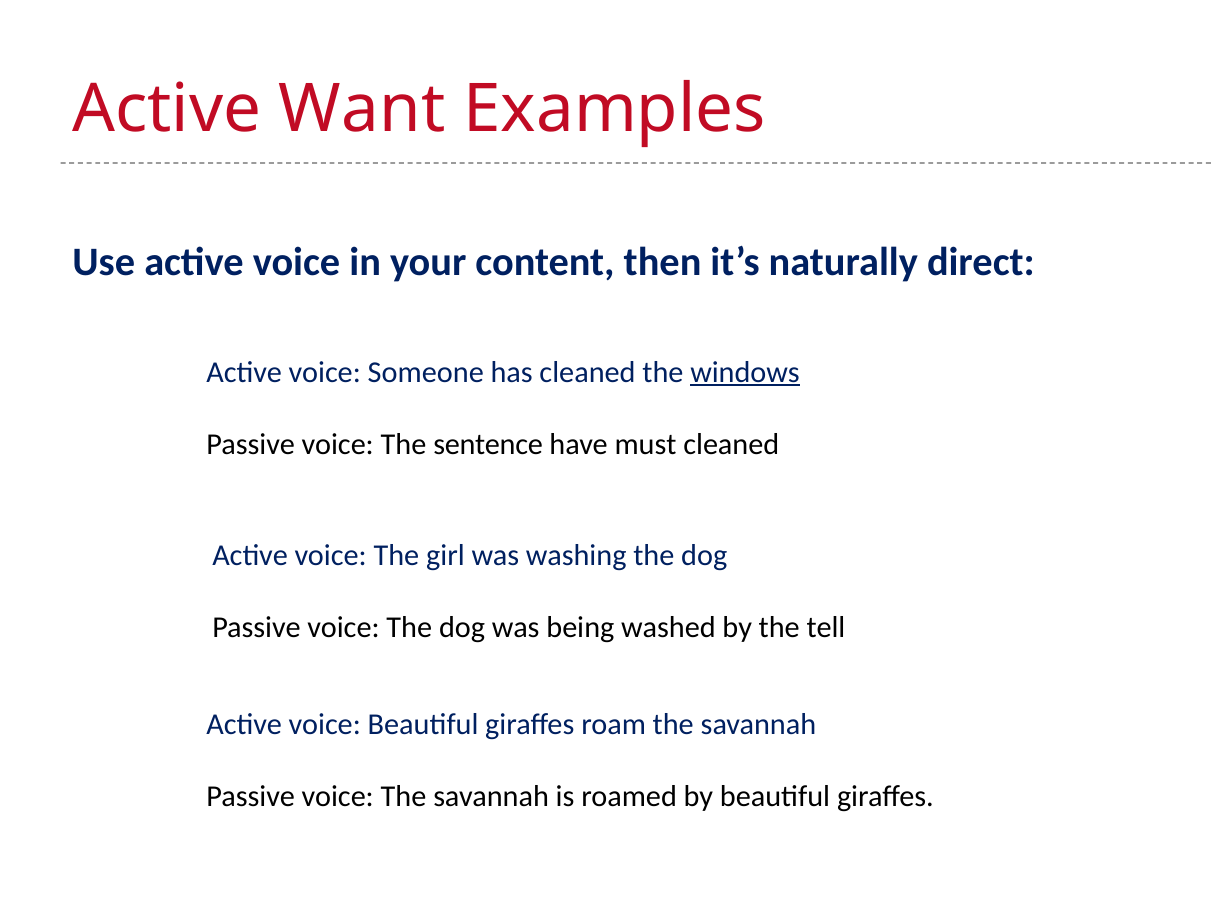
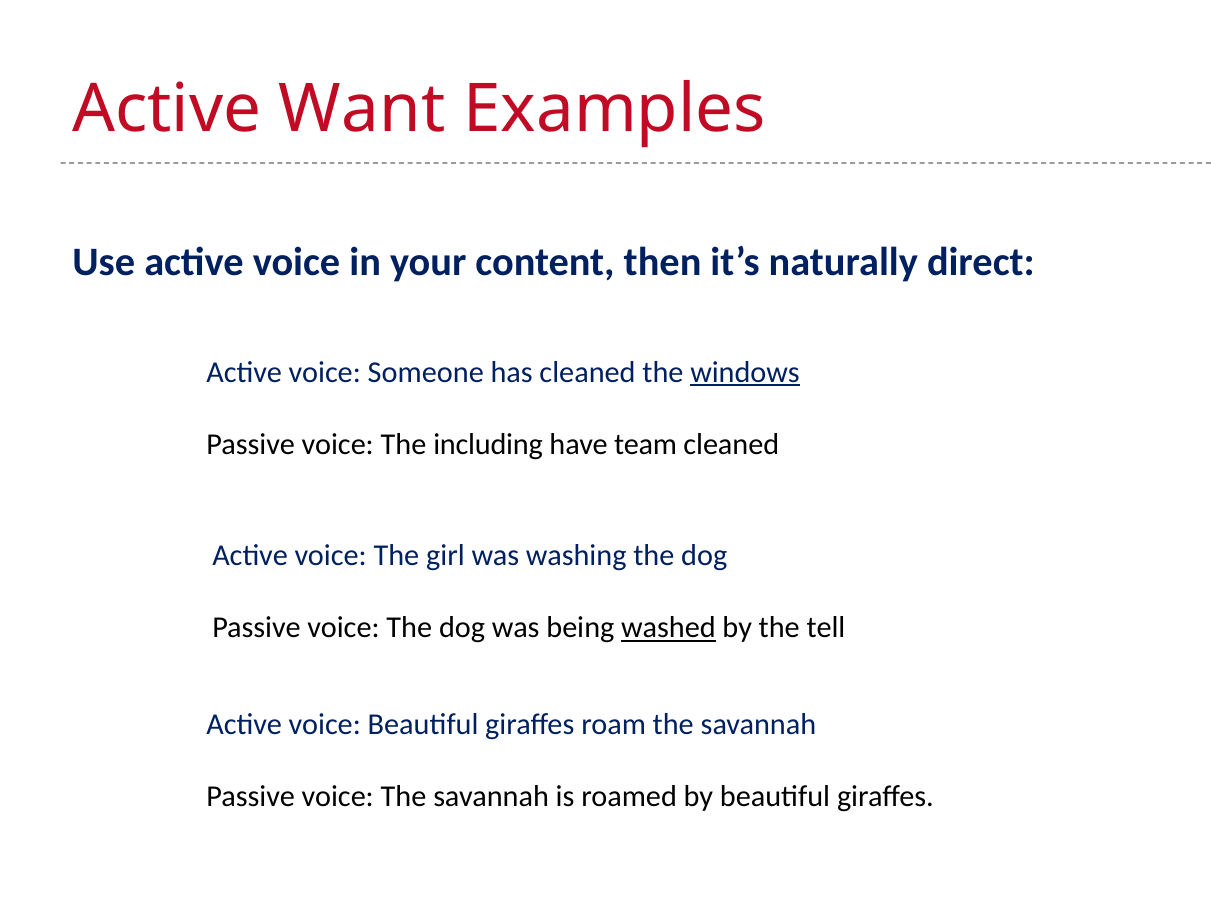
sentence: sentence -> including
must: must -> team
washed underline: none -> present
